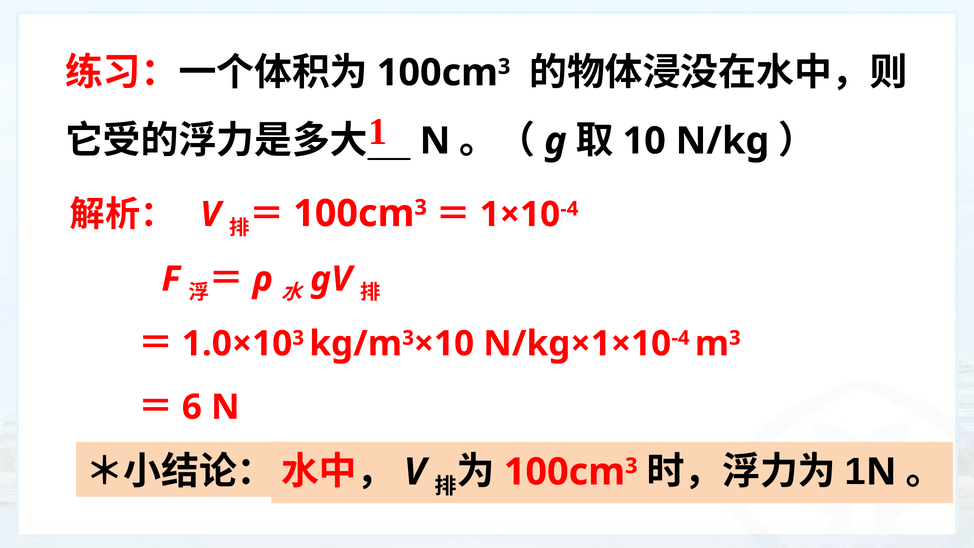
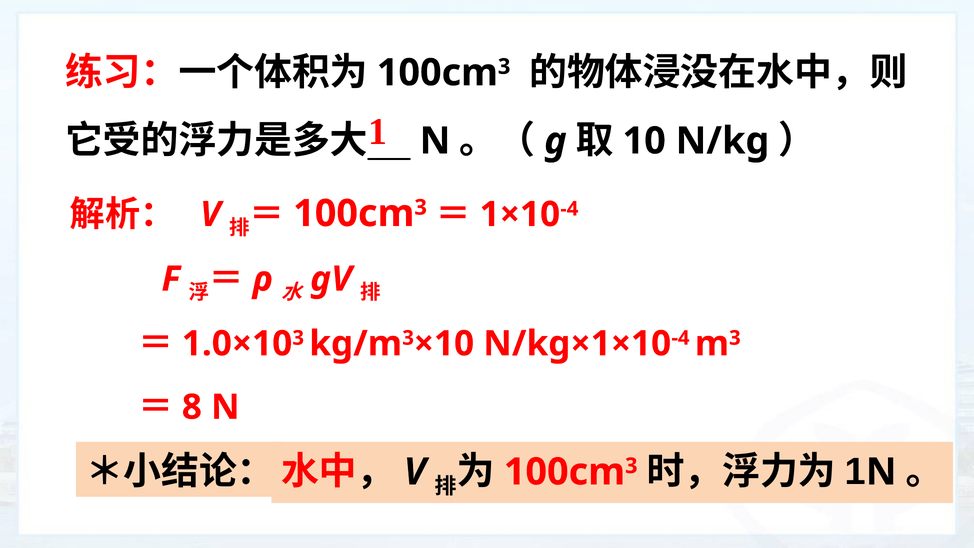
6: 6 -> 8
